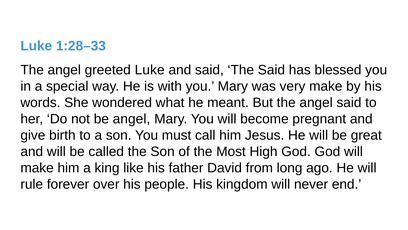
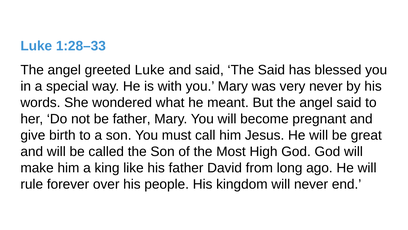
very make: make -> never
be angel: angel -> father
